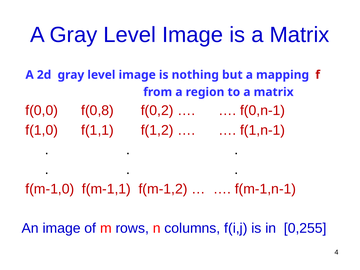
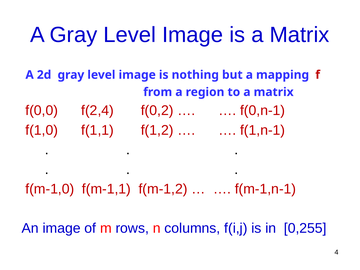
f(0,8: f(0,8 -> f(2,4
